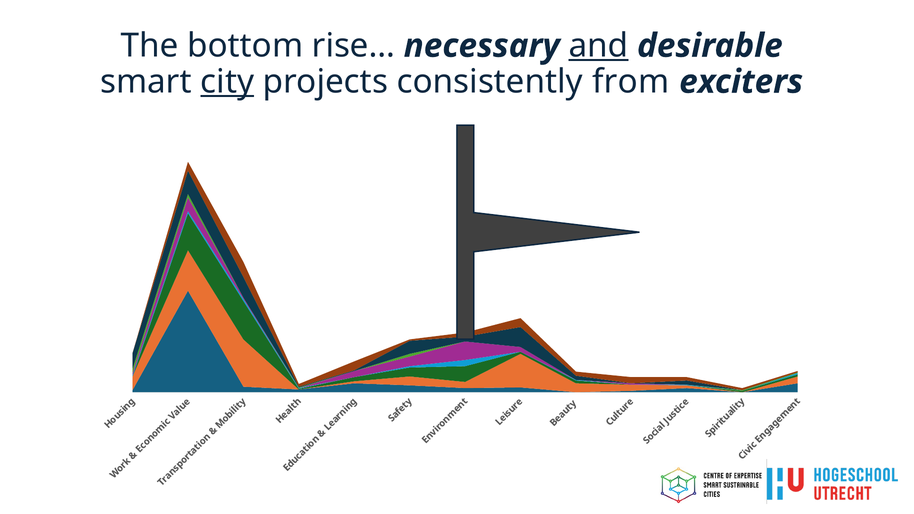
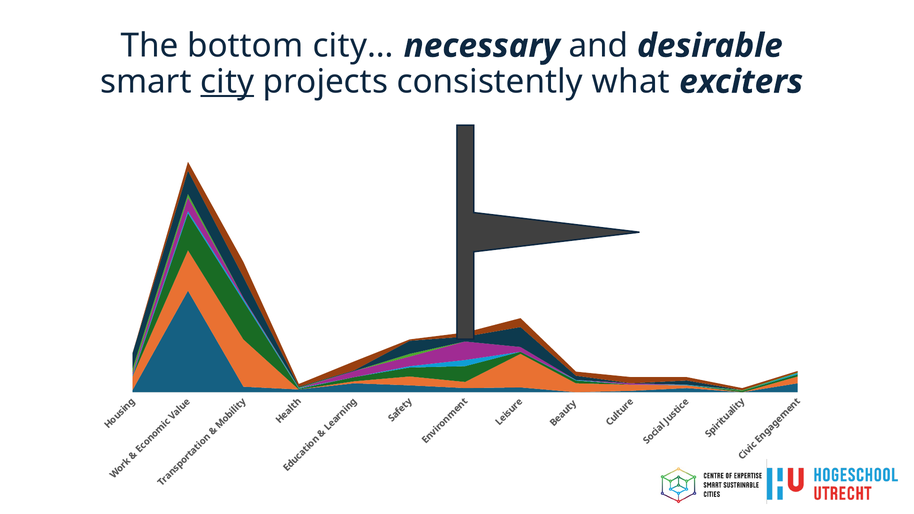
rise…: rise… -> city…
and underline: present -> none
from: from -> what
